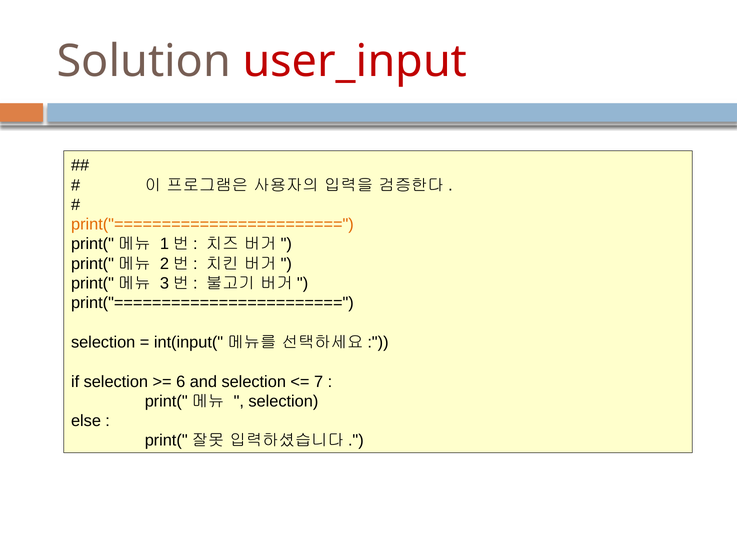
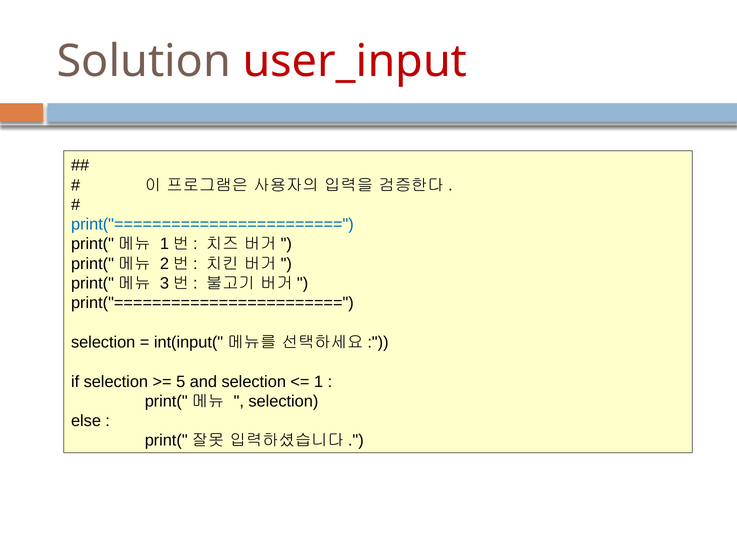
print("======================== at (212, 224) colour: orange -> blue
6: 6 -> 5
7: 7 -> 1
